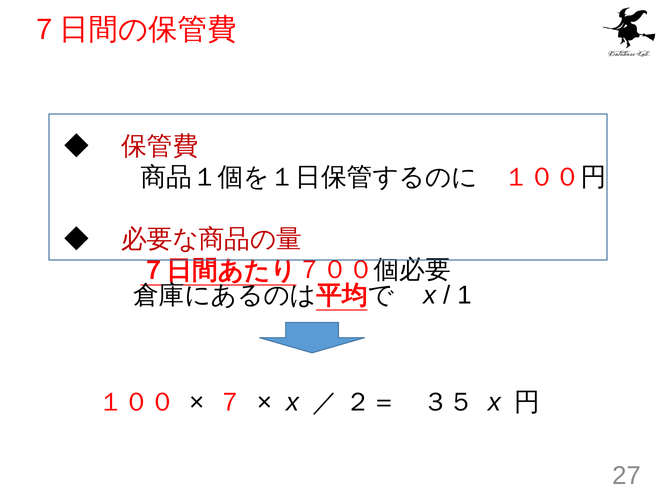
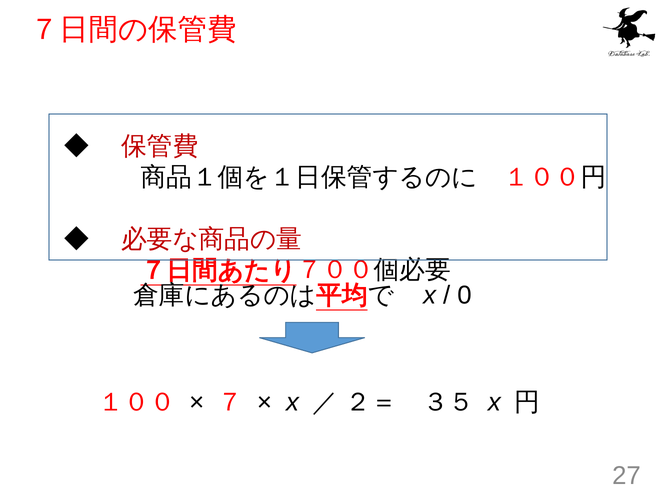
1: 1 -> 0
